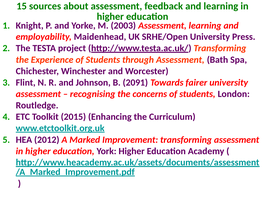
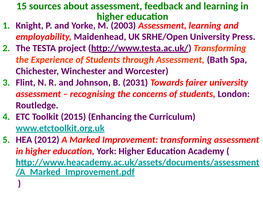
2091: 2091 -> 2031
